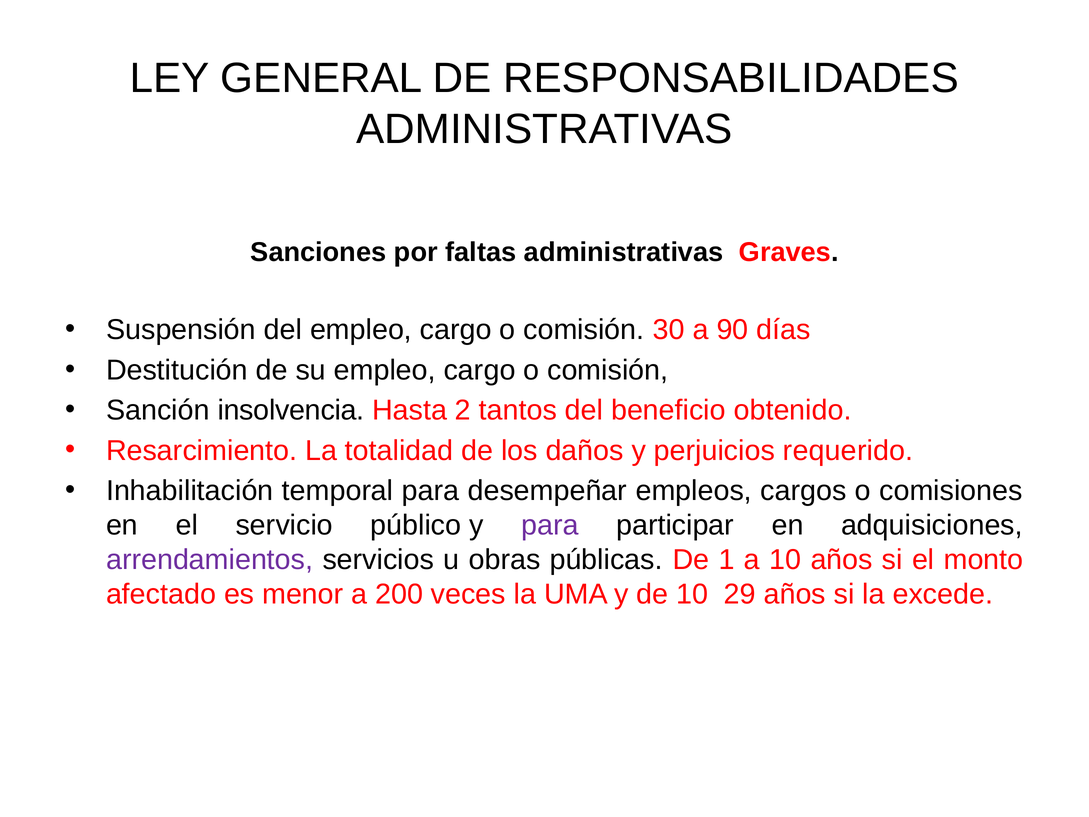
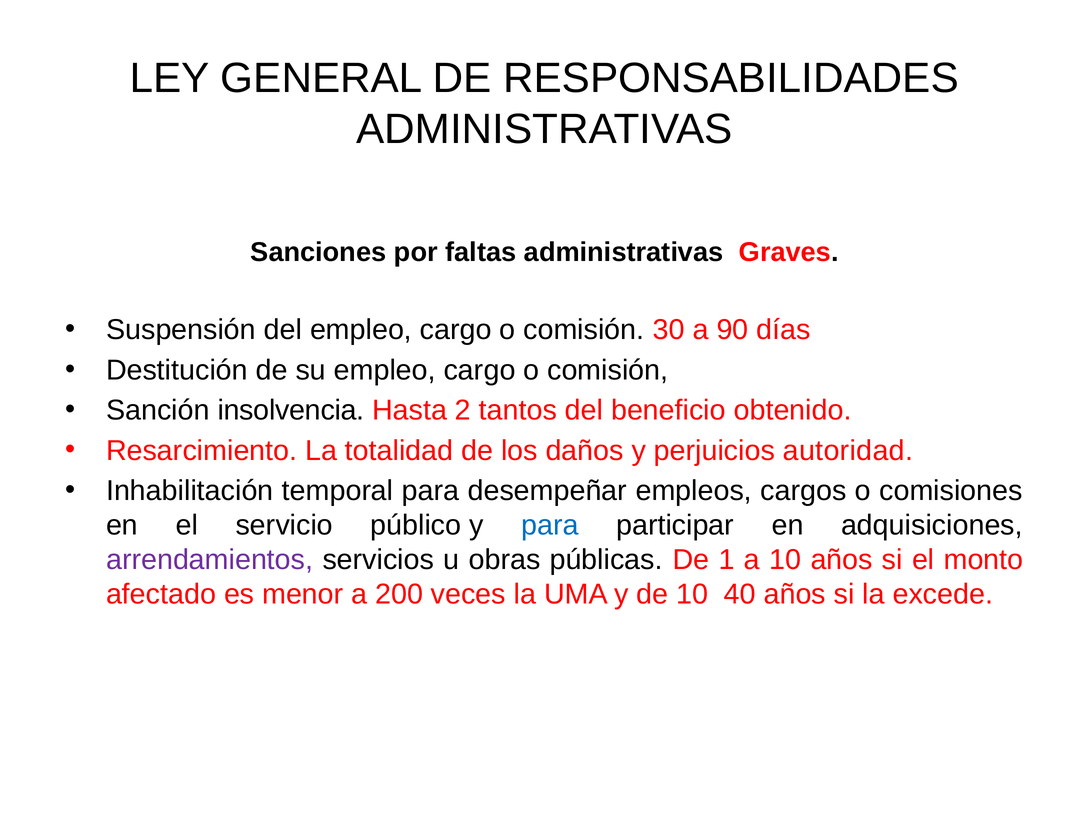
requerido: requerido -> autoridad
para at (550, 525) colour: purple -> blue
29: 29 -> 40
